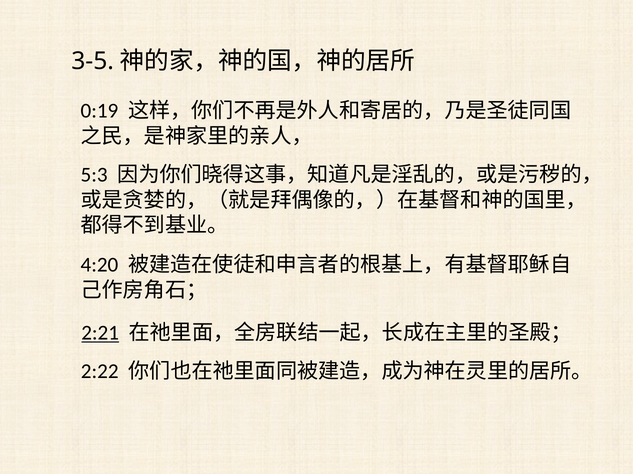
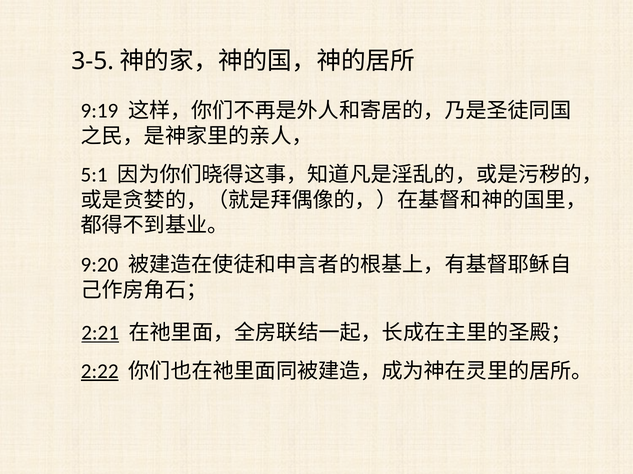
0:19: 0:19 -> 9:19
5:3: 5:3 -> 5:1
4:20: 4:20 -> 9:20
2:22 underline: none -> present
